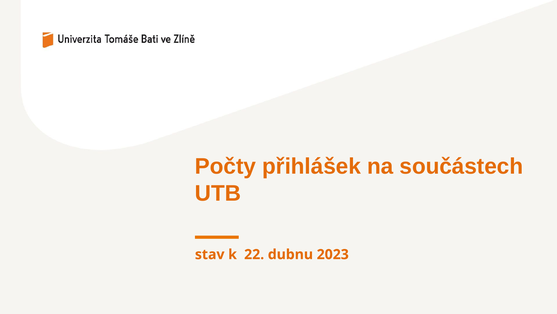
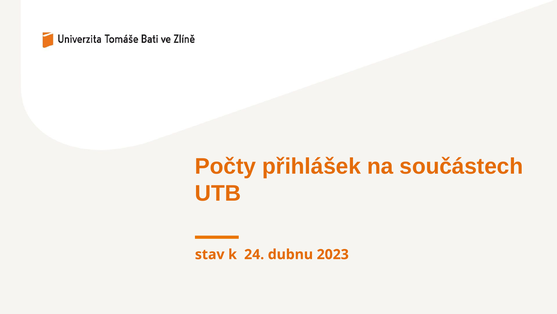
22: 22 -> 24
